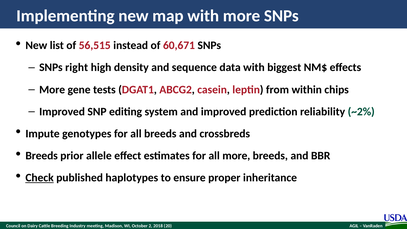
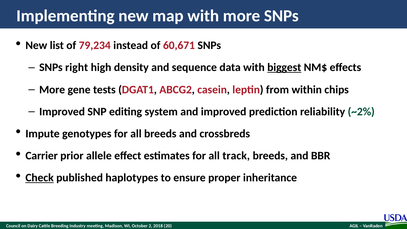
56,515: 56,515 -> 79,234
biggest underline: none -> present
Breeds at (42, 156): Breeds -> Carrier
all more: more -> track
